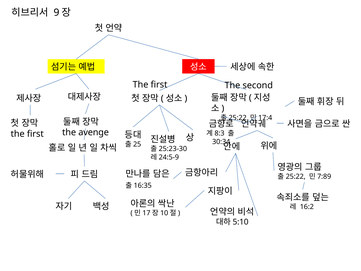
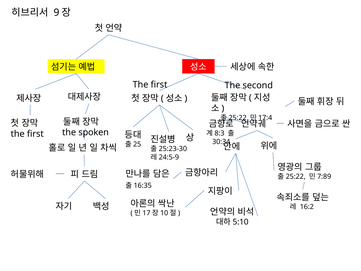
avenge: avenge -> spoken
